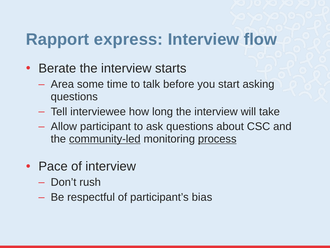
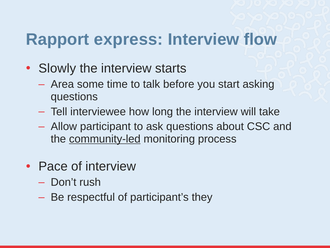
Berate: Berate -> Slowly
process underline: present -> none
bias: bias -> they
